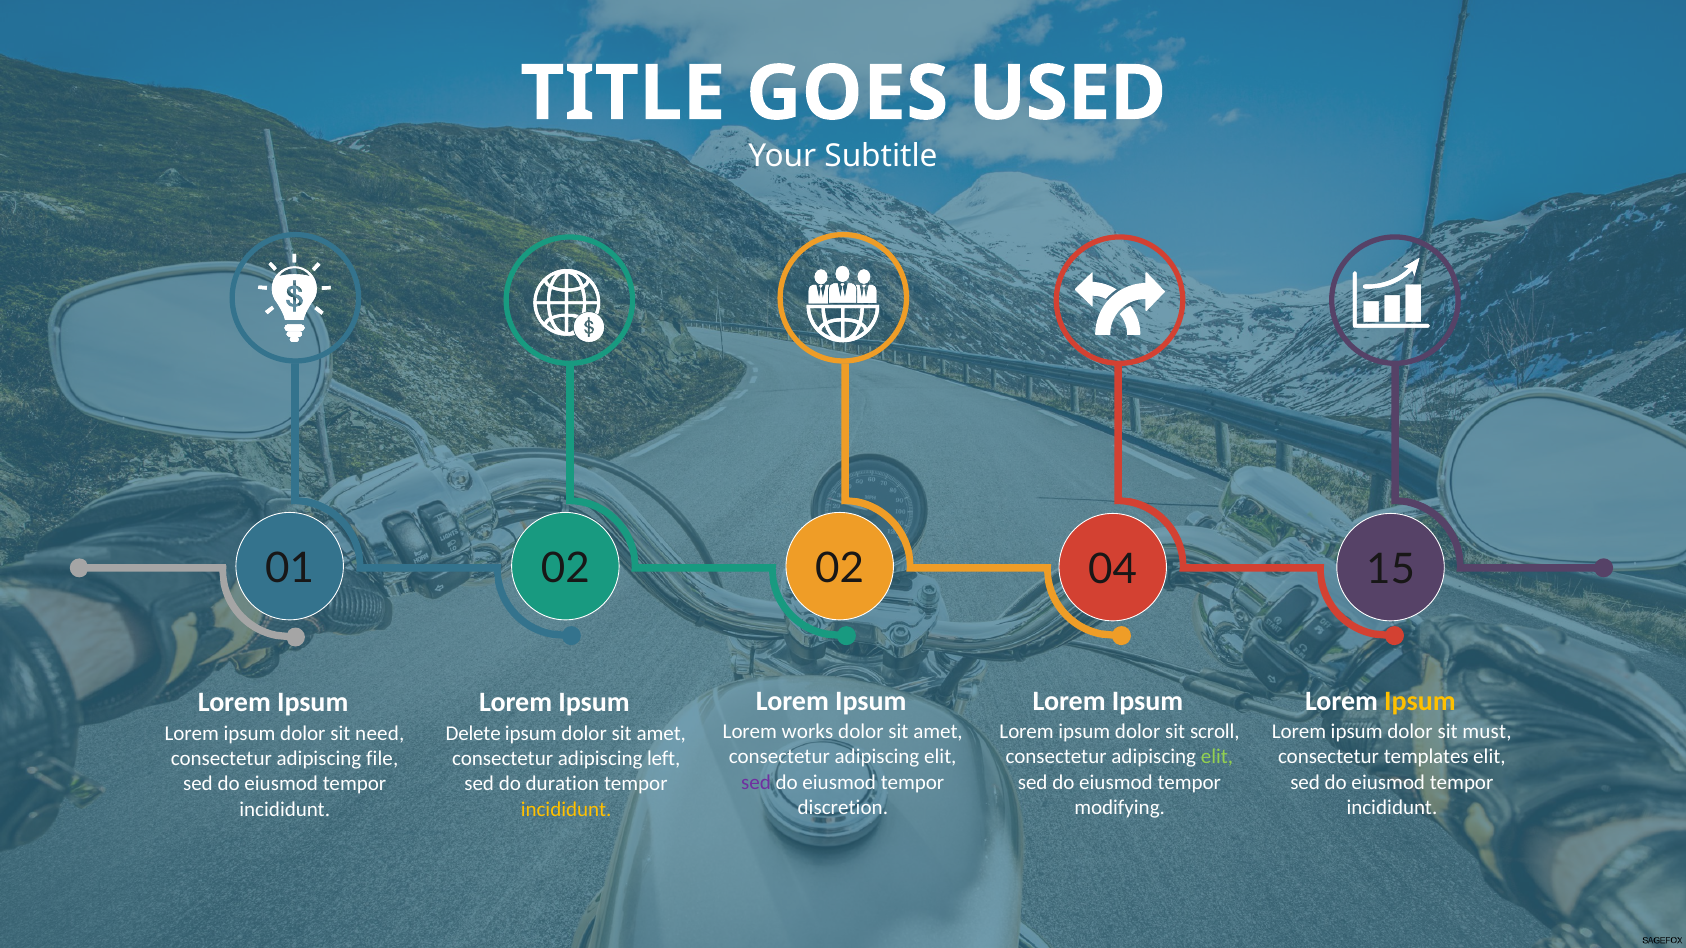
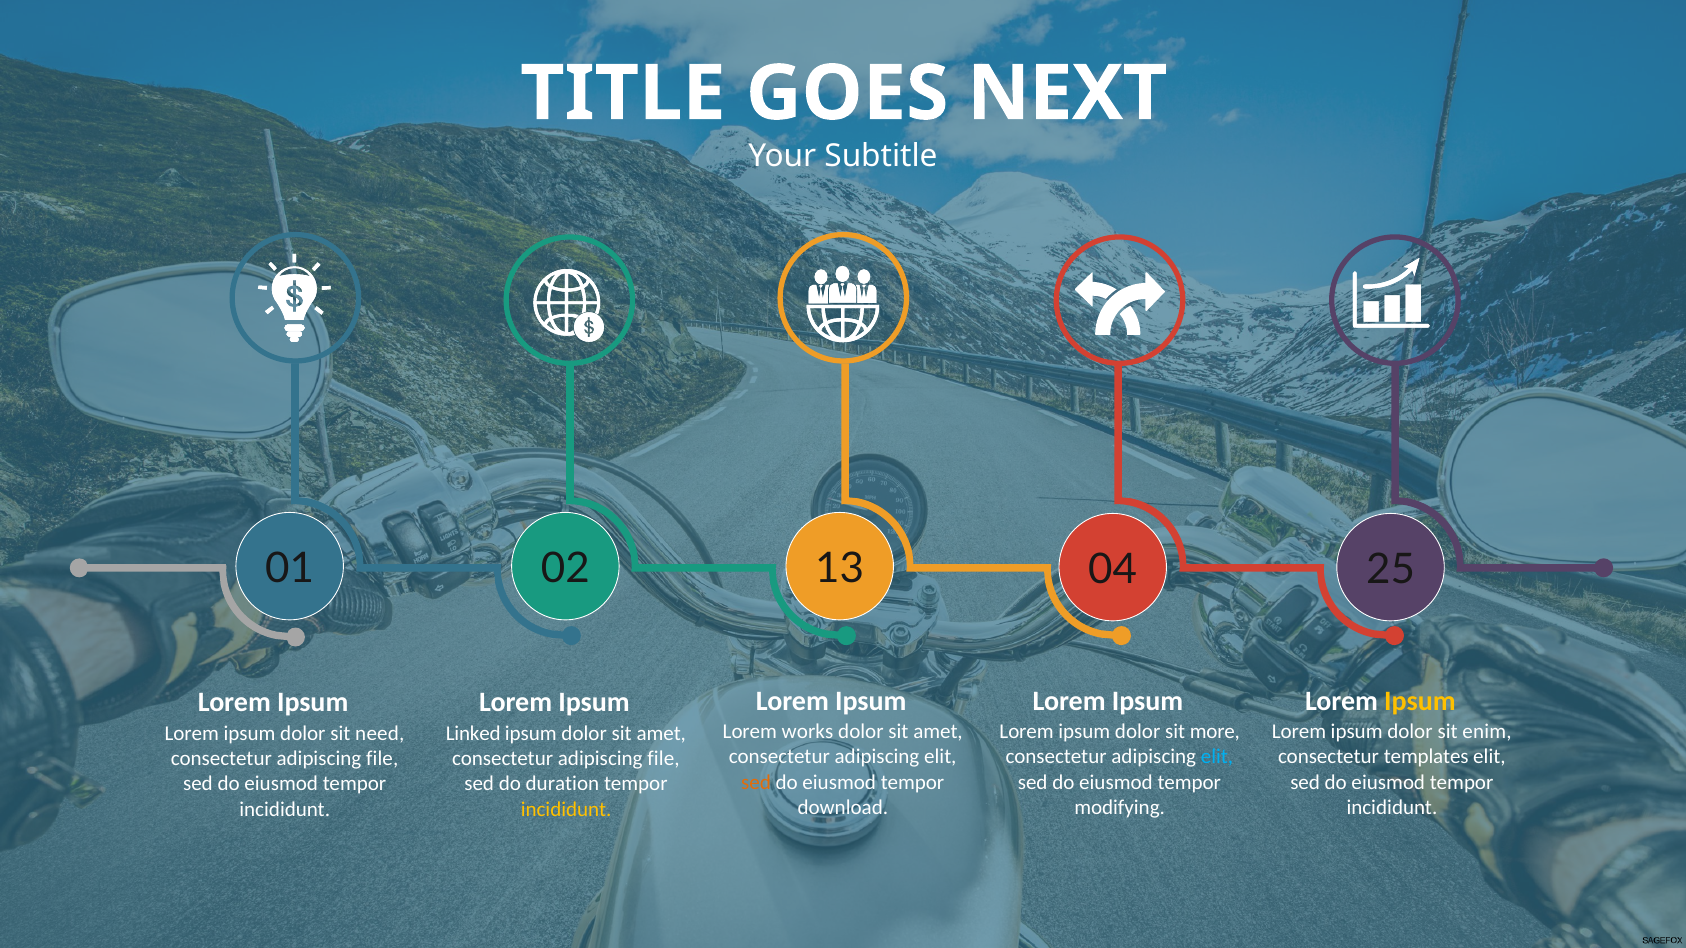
USED: USED -> NEXT
02 02: 02 -> 13
15: 15 -> 25
scroll: scroll -> more
must: must -> enim
Delete: Delete -> Linked
elit at (1217, 757) colour: light green -> light blue
left at (664, 759): left -> file
sed at (756, 782) colour: purple -> orange
discretion: discretion -> download
